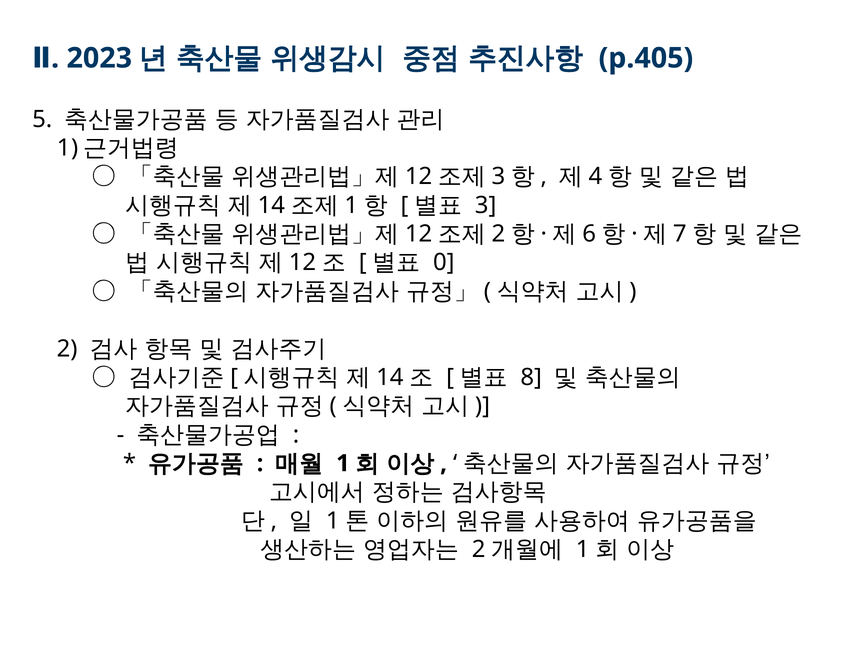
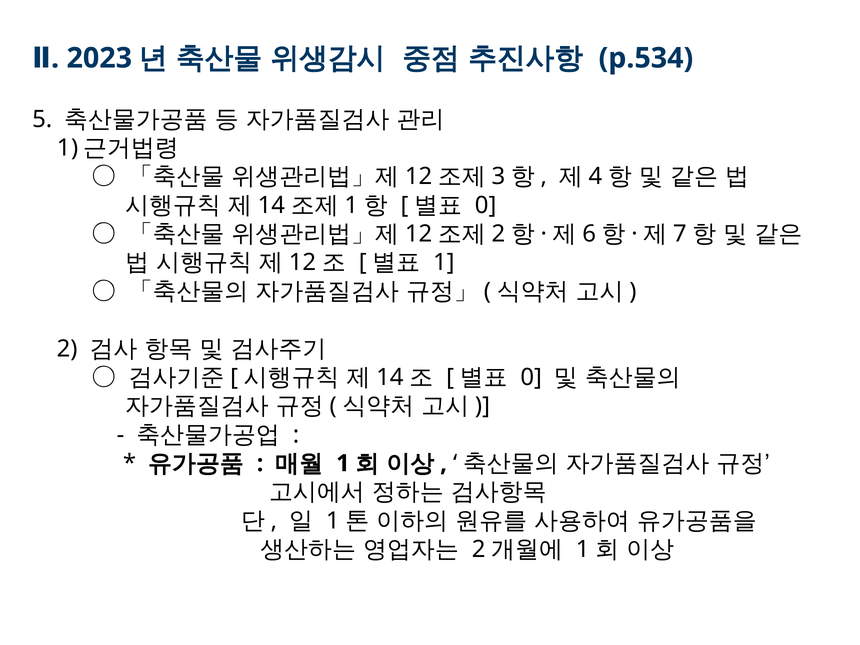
p.405: p.405 -> p.534
3 at (486, 205): 3 -> 0
0 at (444, 263): 0 -> 1
8 at (531, 377): 8 -> 0
